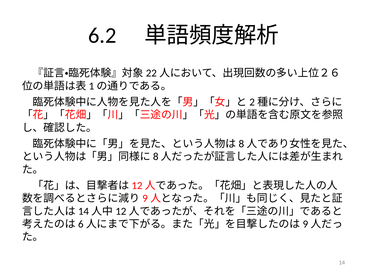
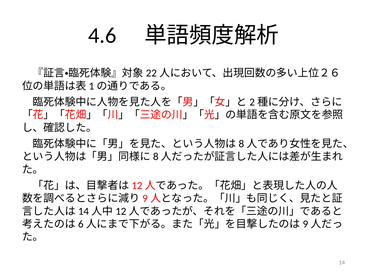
6.2: 6.2 -> 4.6
